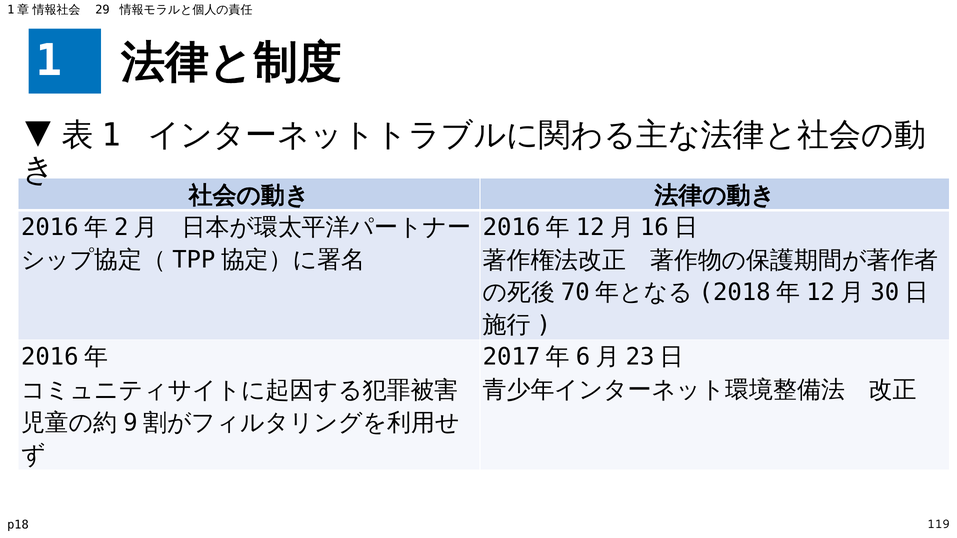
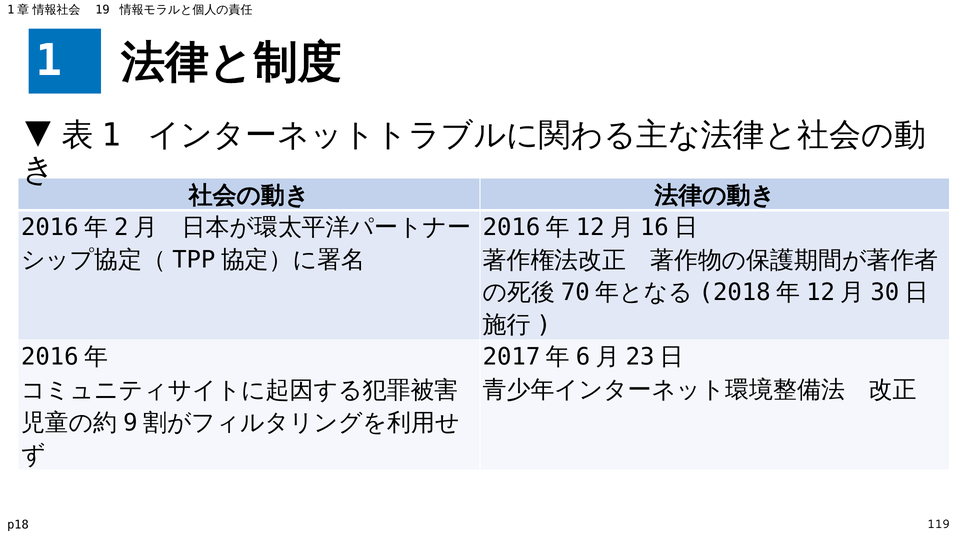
29: 29 -> 19
